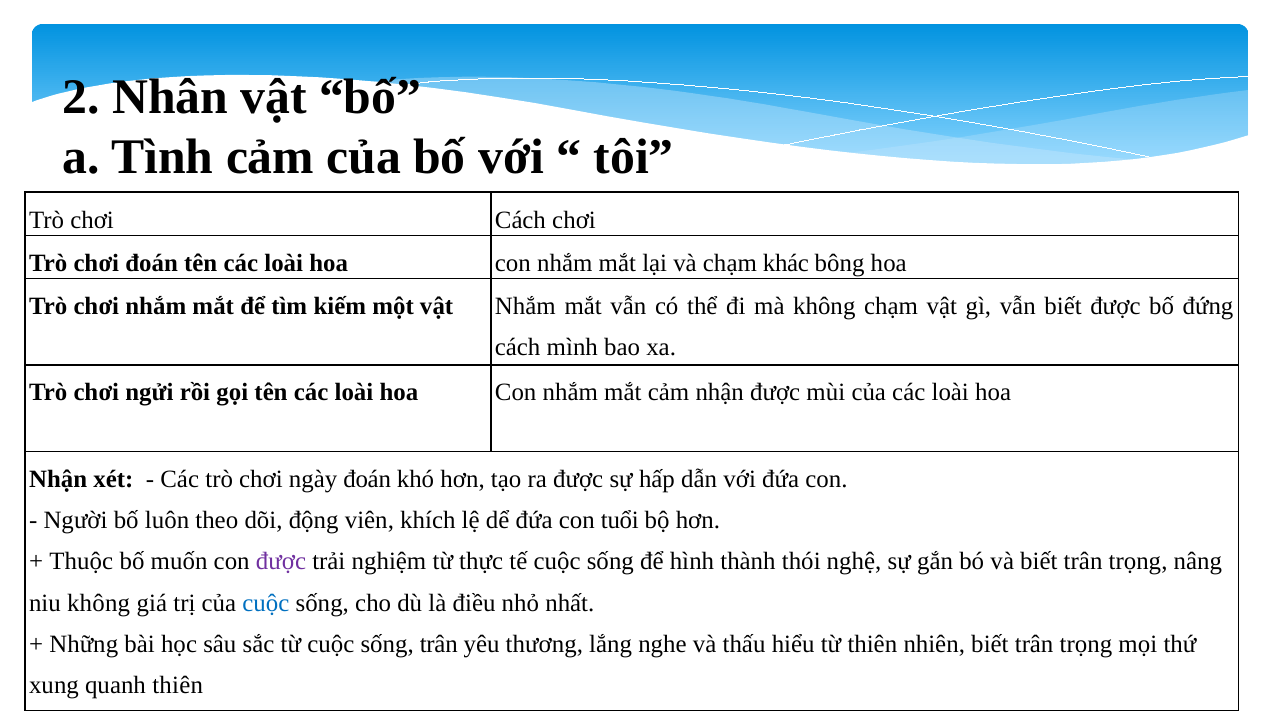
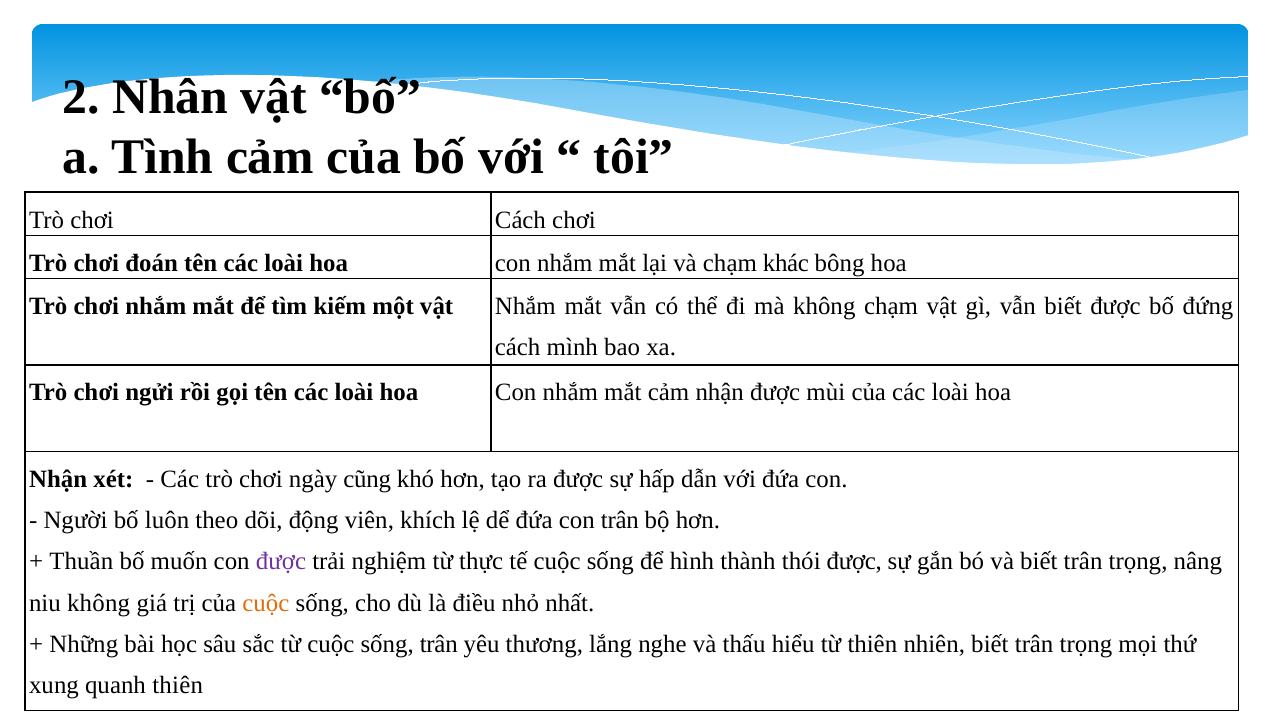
ngày đoán: đoán -> cũng
con tuổi: tuổi -> trân
Thuộc: Thuộc -> Thuần
thói nghệ: nghệ -> được
cuộc at (266, 602) colour: blue -> orange
